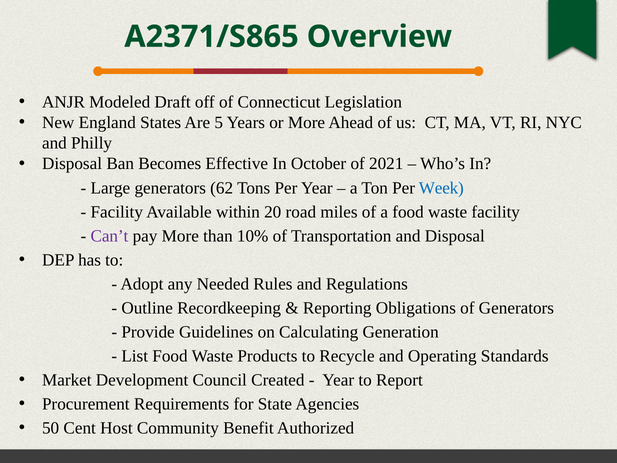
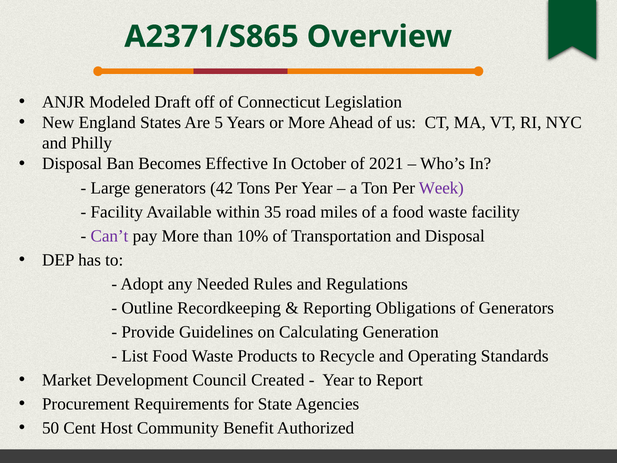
62: 62 -> 42
Week colour: blue -> purple
20: 20 -> 35
